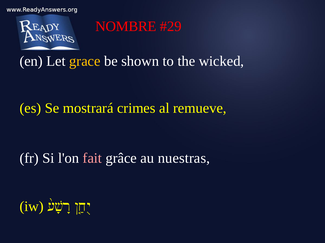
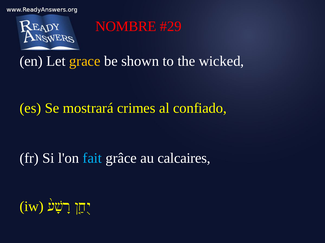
remueve: remueve -> confiado
fait colour: pink -> light blue
nuestras: nuestras -> calcaires
